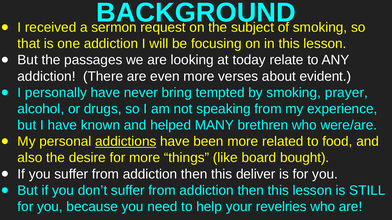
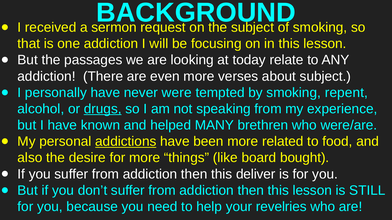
about evident: evident -> subject
bring: bring -> were
prayer: prayer -> repent
drugs underline: none -> present
